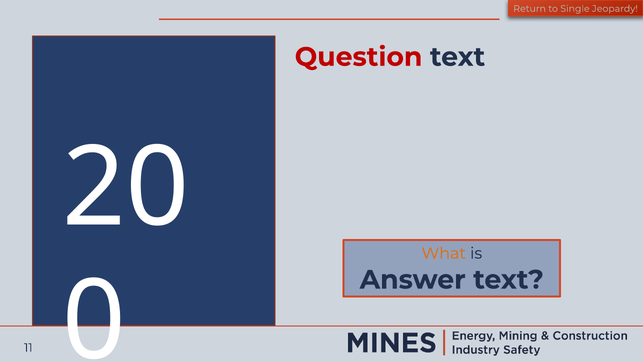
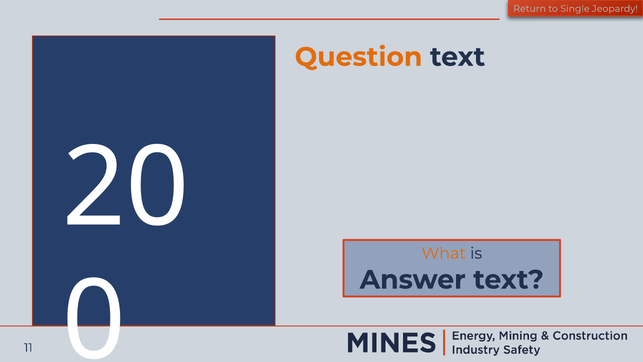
Question colour: red -> orange
